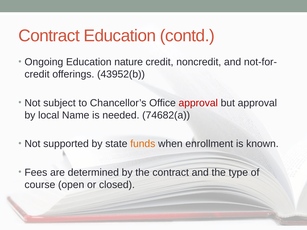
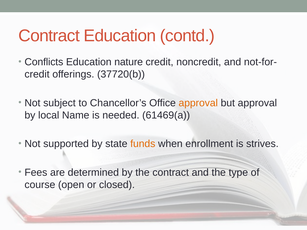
Ongoing: Ongoing -> Conflicts
43952(b: 43952(b -> 37720(b
approval at (198, 103) colour: red -> orange
74682(a: 74682(a -> 61469(a
known: known -> strives
